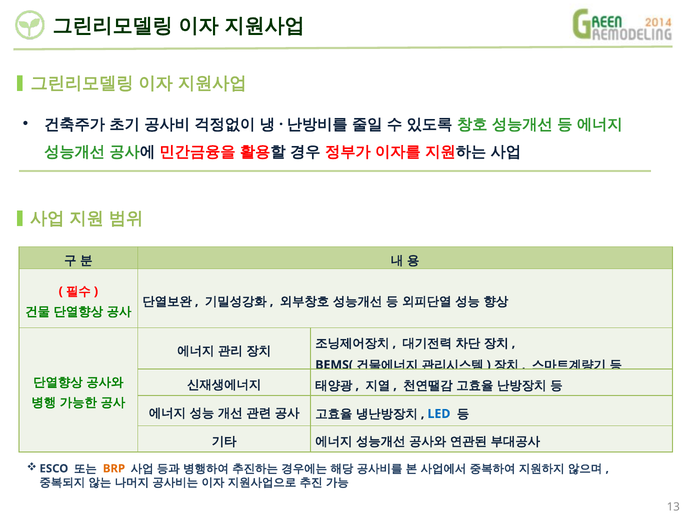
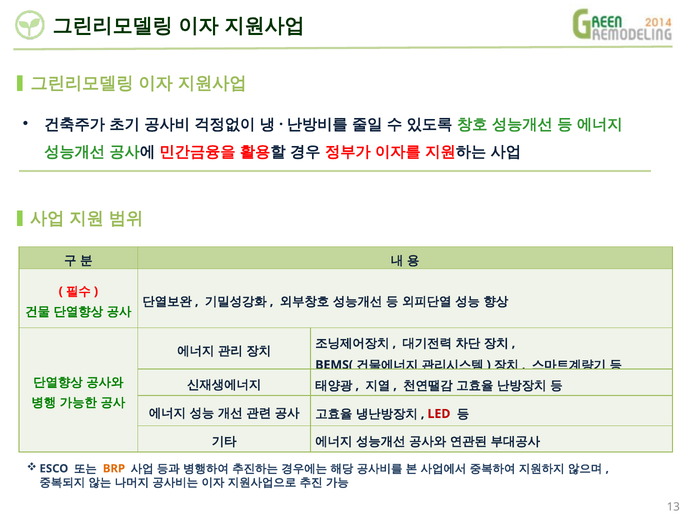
LED colour: blue -> red
